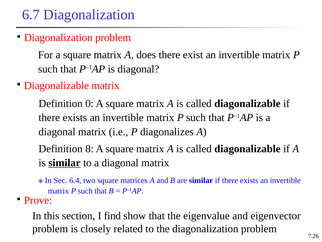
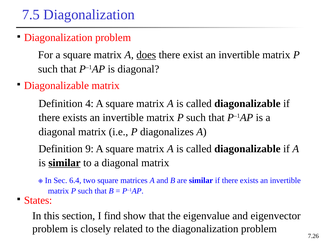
6.7: 6.7 -> 7.5
does underline: none -> present
0: 0 -> 4
8: 8 -> 9
Prove: Prove -> States
